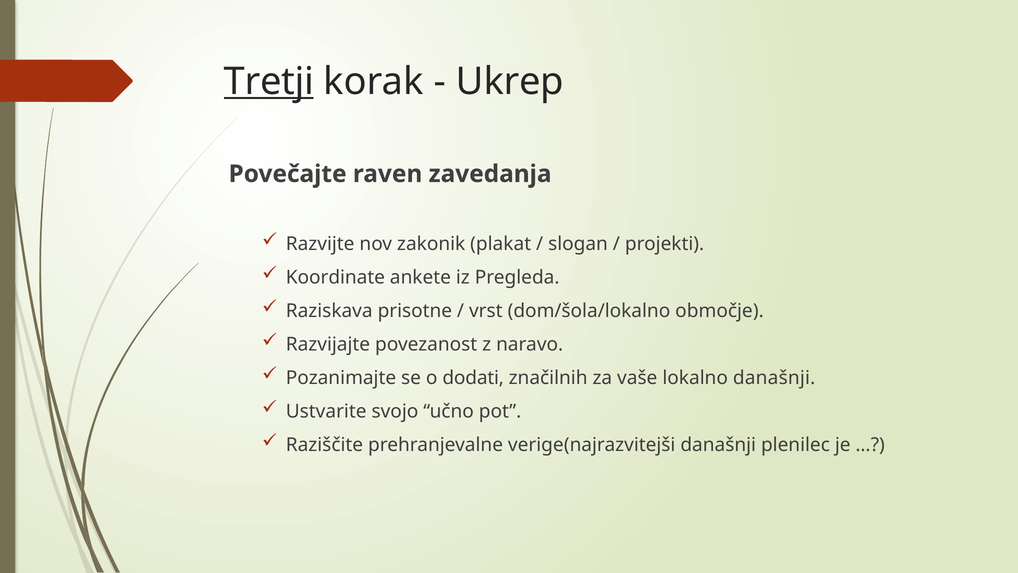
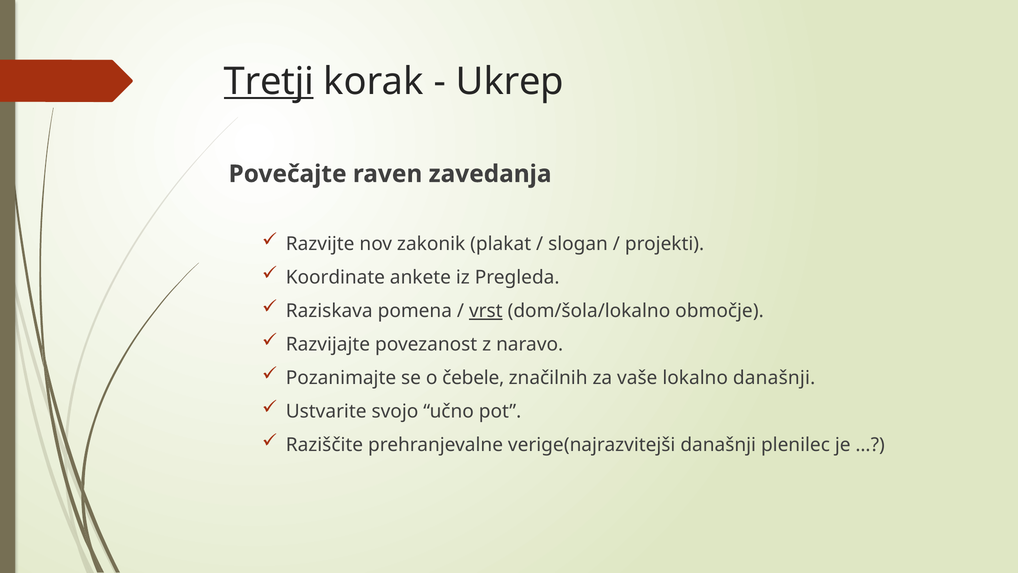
prisotne: prisotne -> pomena
vrst underline: none -> present
dodati: dodati -> čebele
